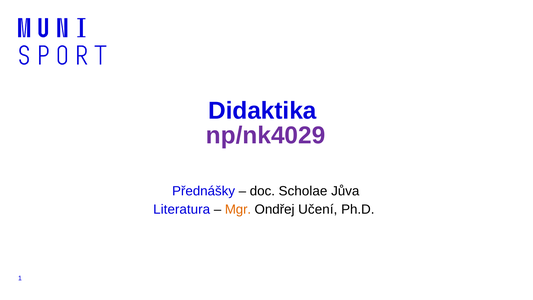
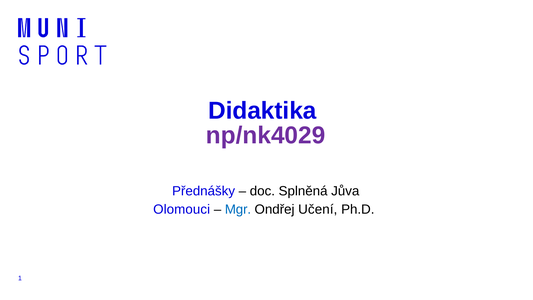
Scholae: Scholae -> Splněná
Literatura: Literatura -> Olomouci
Mgr colour: orange -> blue
